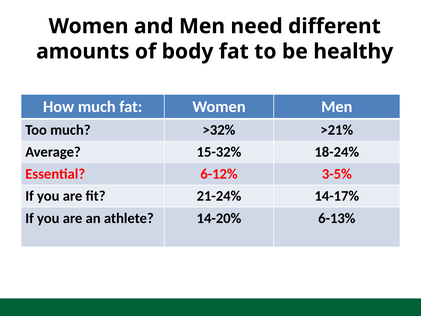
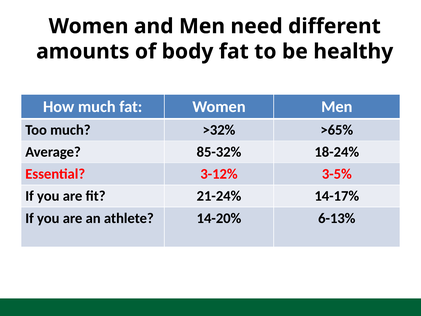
>21%: >21% -> >65%
15-32%: 15-32% -> 85-32%
6-12%: 6-12% -> 3-12%
